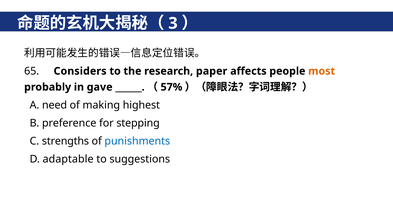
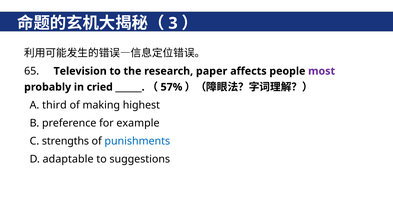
Considers: Considers -> Television
most colour: orange -> purple
gave: gave -> cried
need: need -> third
stepping: stepping -> example
